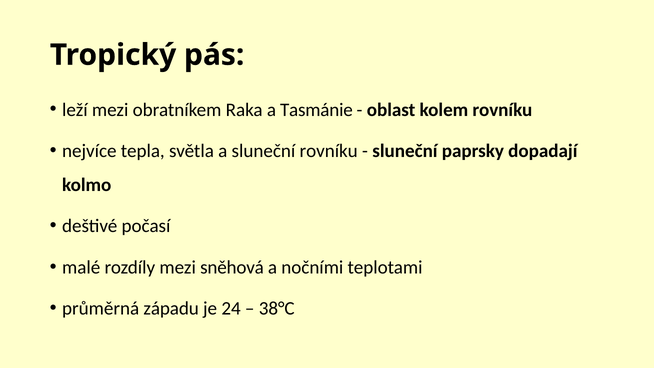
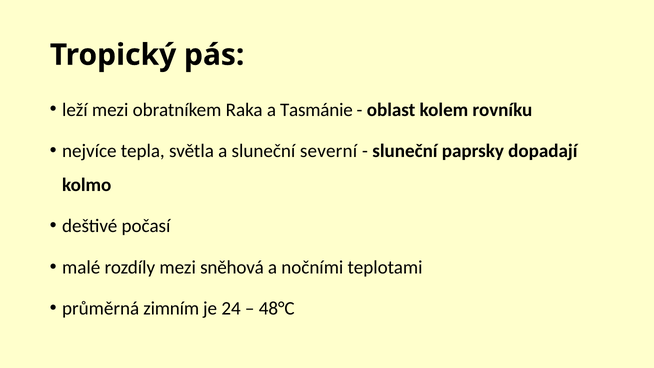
sluneční rovníku: rovníku -> severní
západu: západu -> zimním
38°C: 38°C -> 48°C
